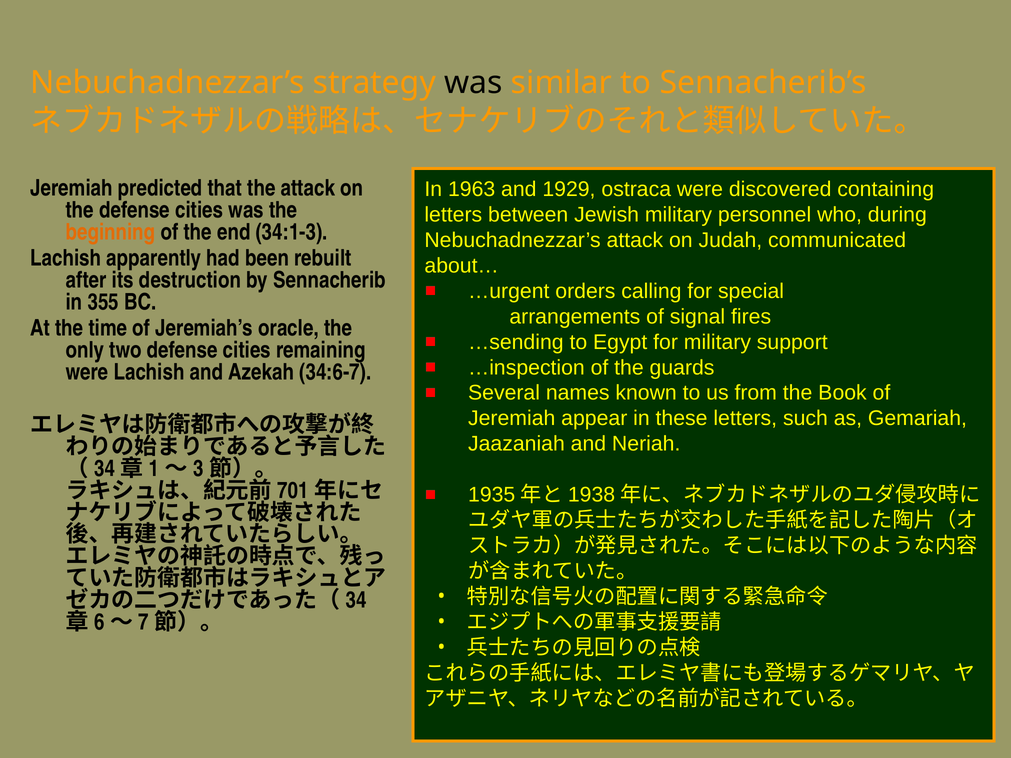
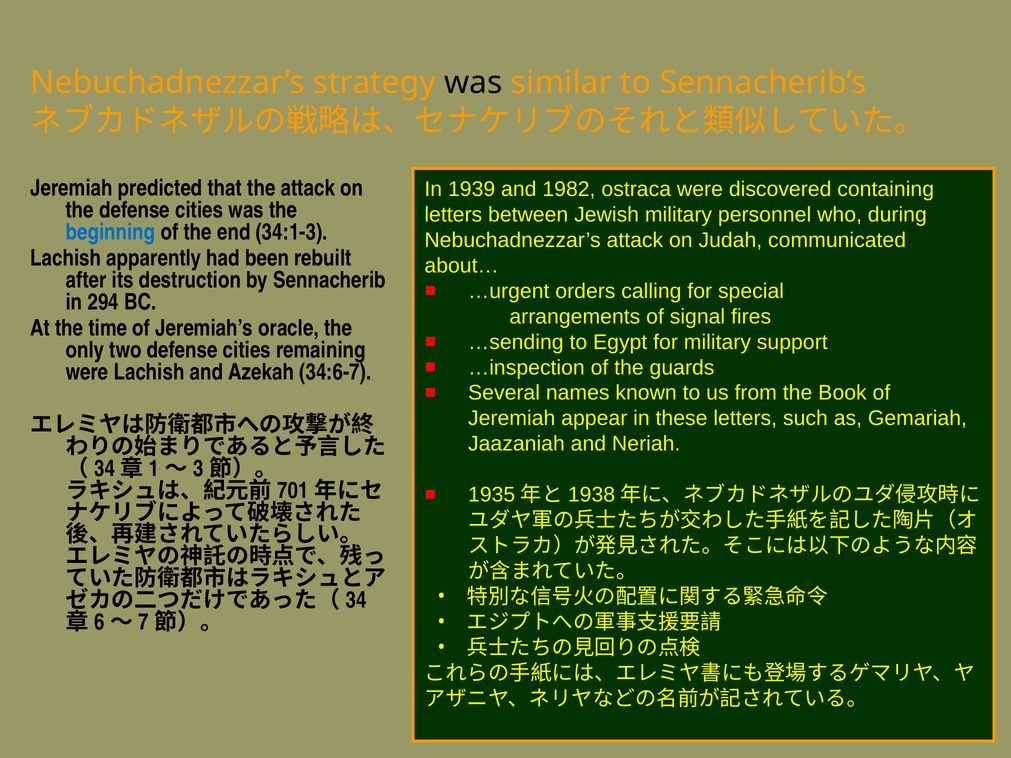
1963: 1963 -> 1939
1929: 1929 -> 1982
beginning colour: orange -> blue
355: 355 -> 294
